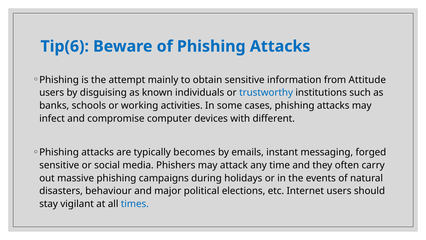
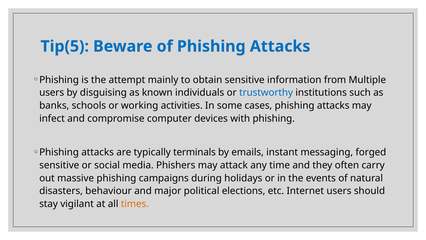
Tip(6: Tip(6 -> Tip(5
Attitude: Attitude -> Multiple
with different: different -> phishing
becomes: becomes -> terminals
times colour: blue -> orange
